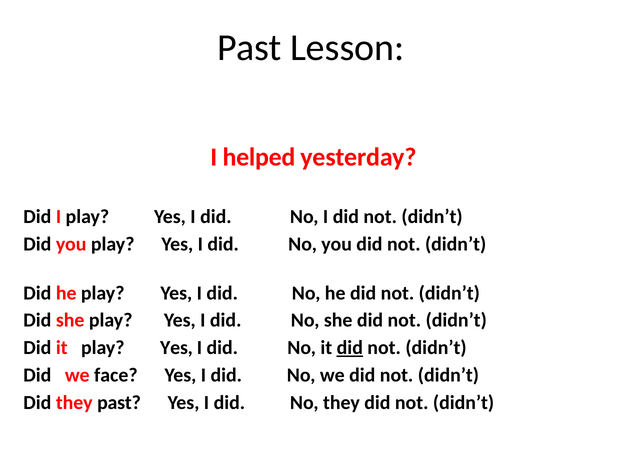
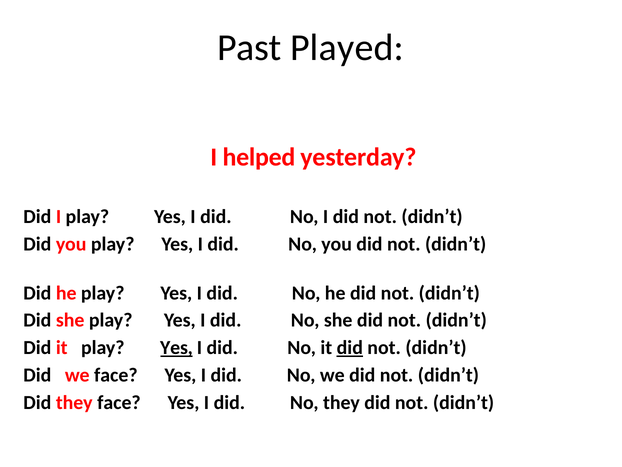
Lesson: Lesson -> Played
Yes at (176, 347) underline: none -> present
they past: past -> face
